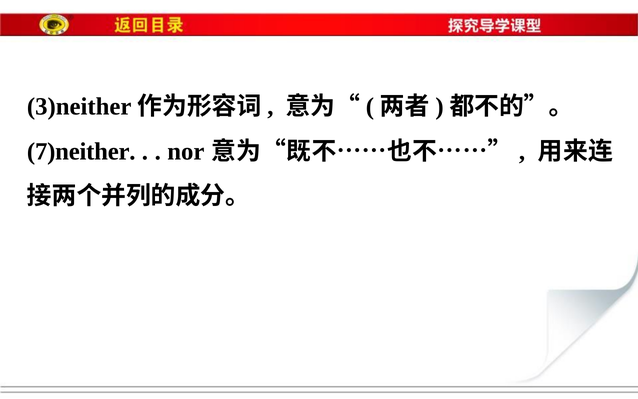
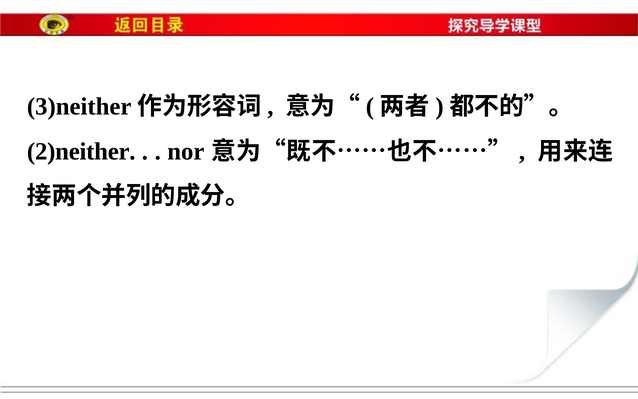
7)neither: 7)neither -> 2)neither
